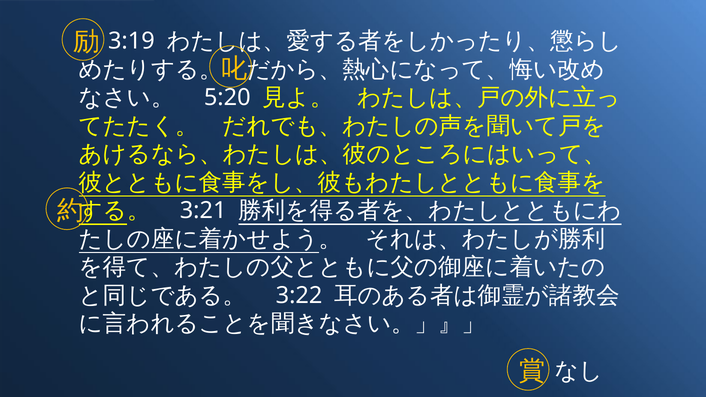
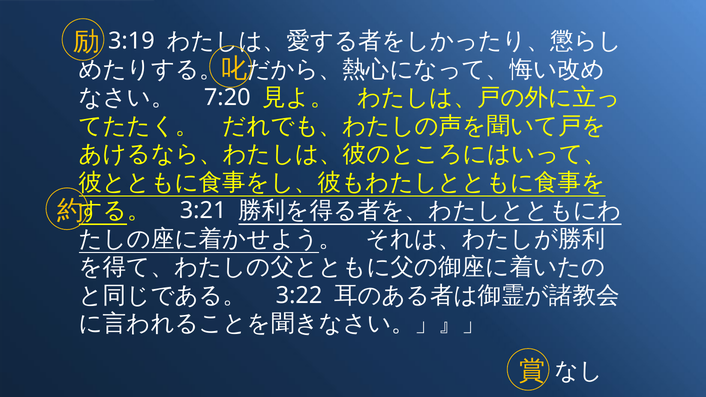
5:20: 5:20 -> 7:20
